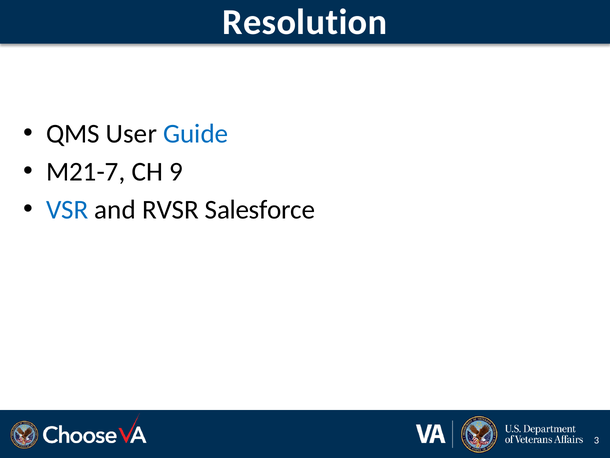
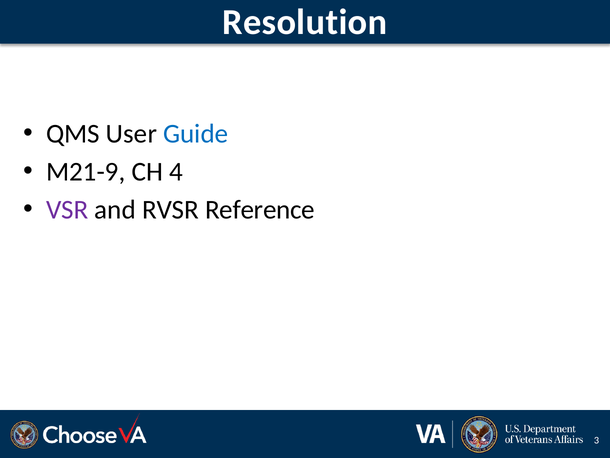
M21-7: M21-7 -> M21-9
9: 9 -> 4
VSR colour: blue -> purple
Salesforce: Salesforce -> Reference
